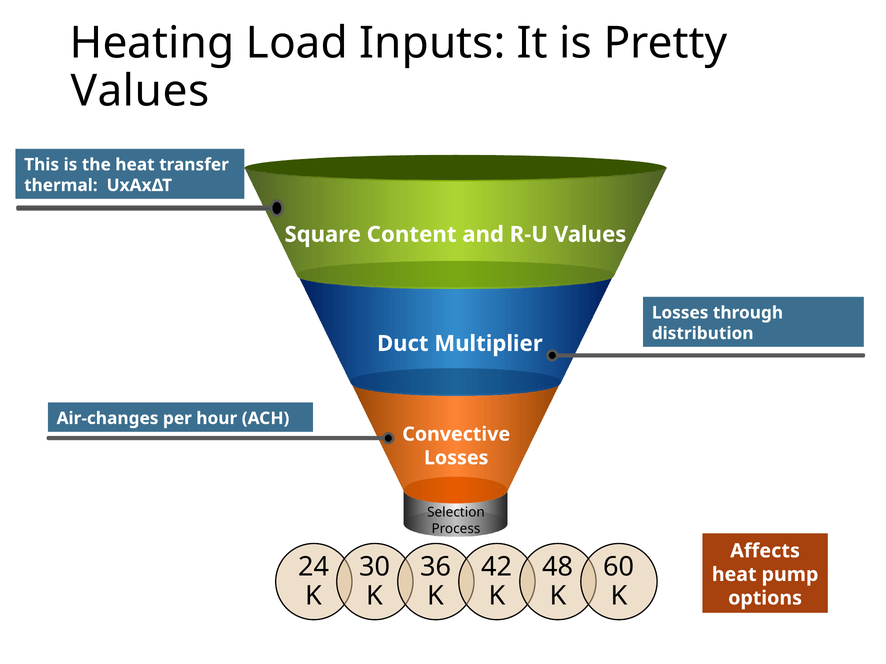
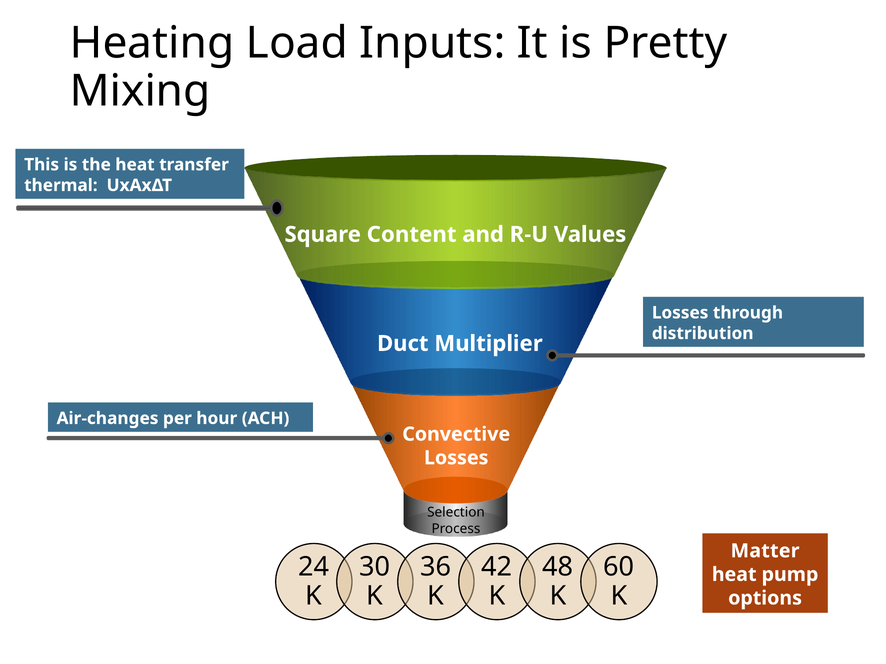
Values at (140, 91): Values -> Mixing
Affects: Affects -> Matter
